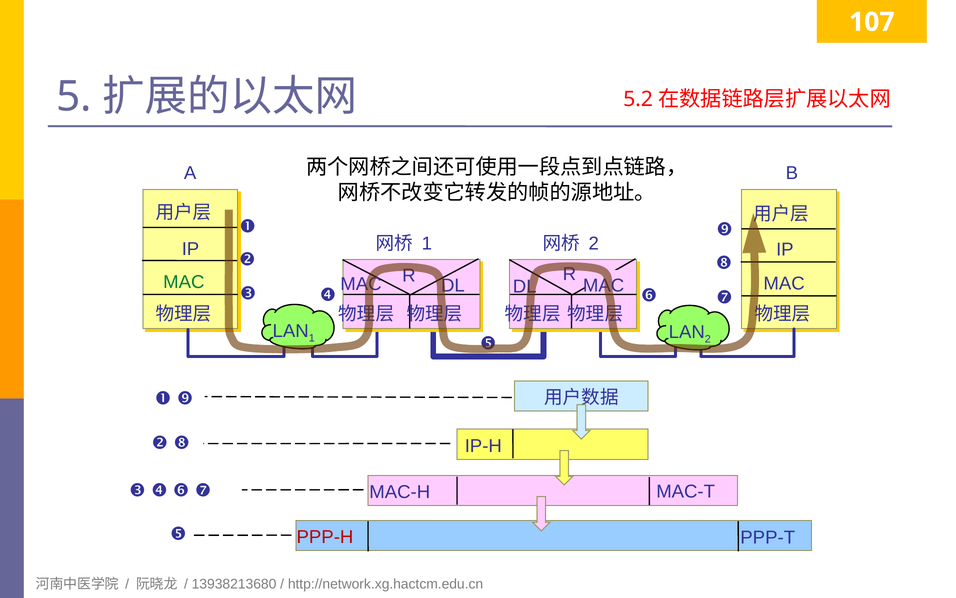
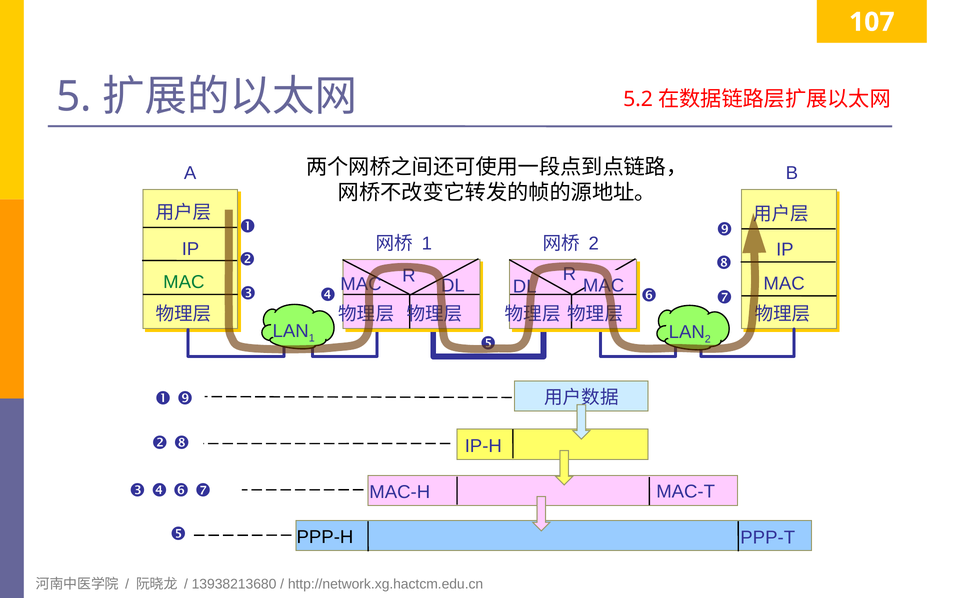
PPP-H colour: red -> black
